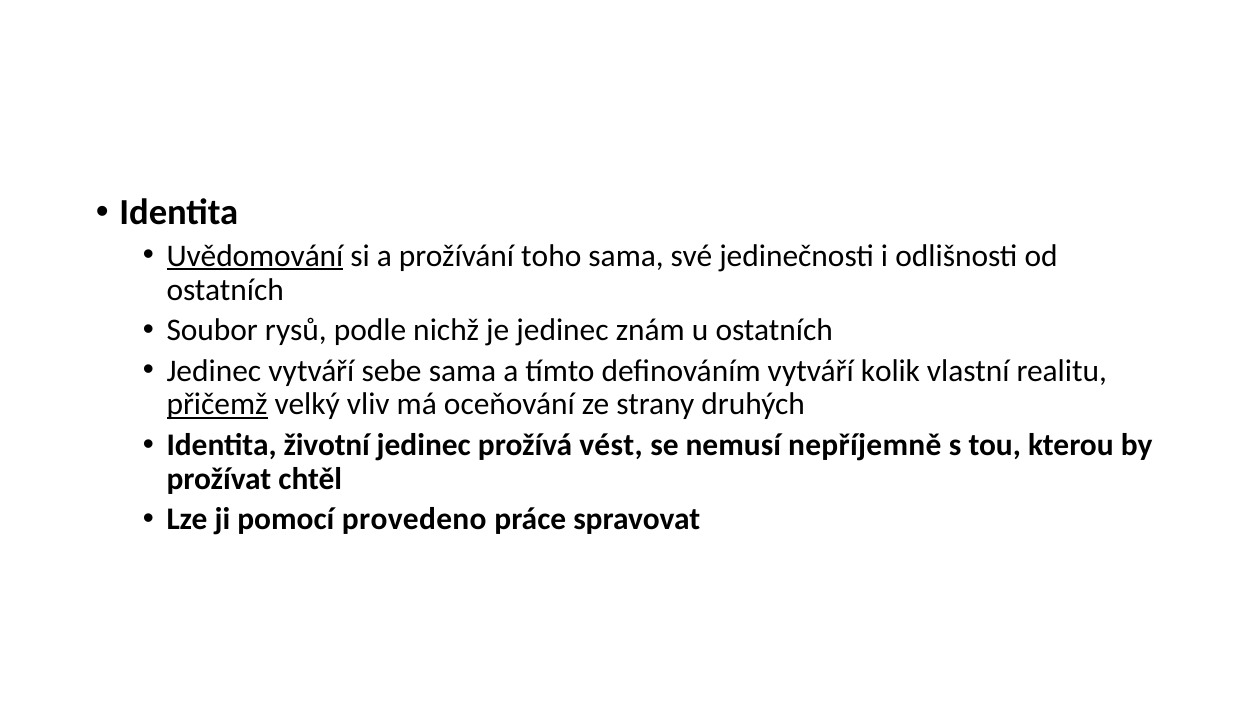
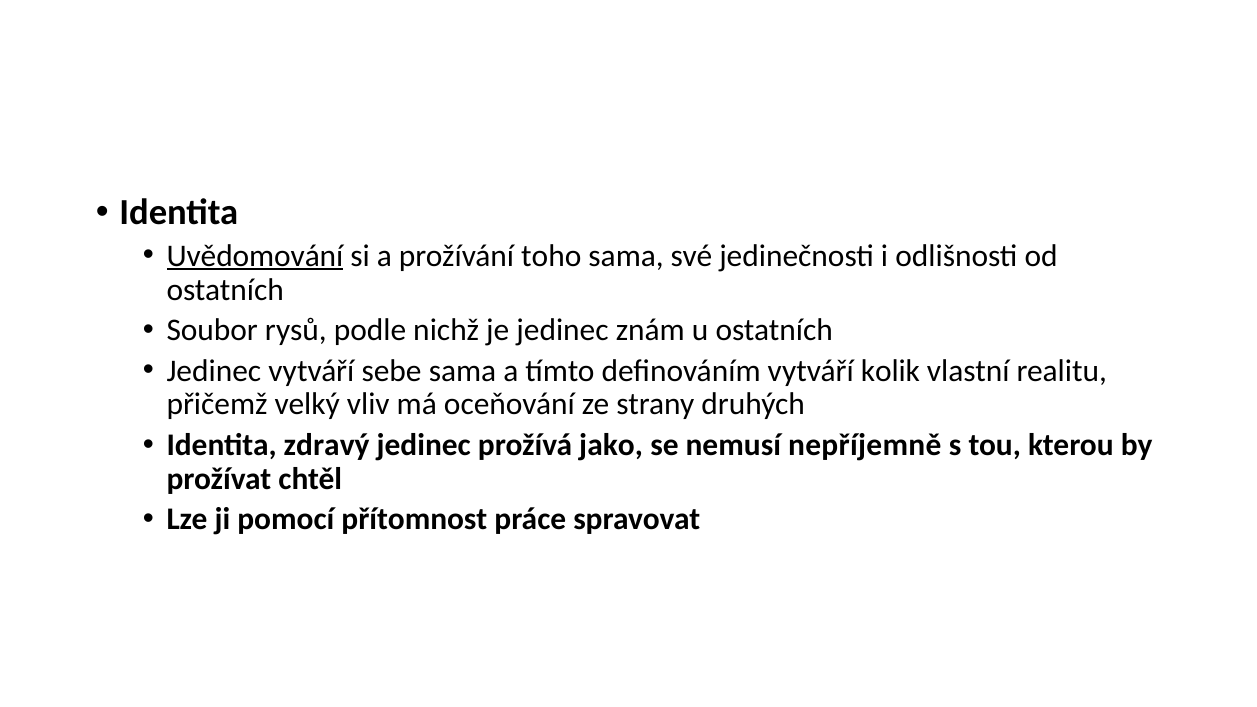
přičemž underline: present -> none
životní: životní -> zdravý
vést: vést -> jako
provedeno: provedeno -> přítomnost
